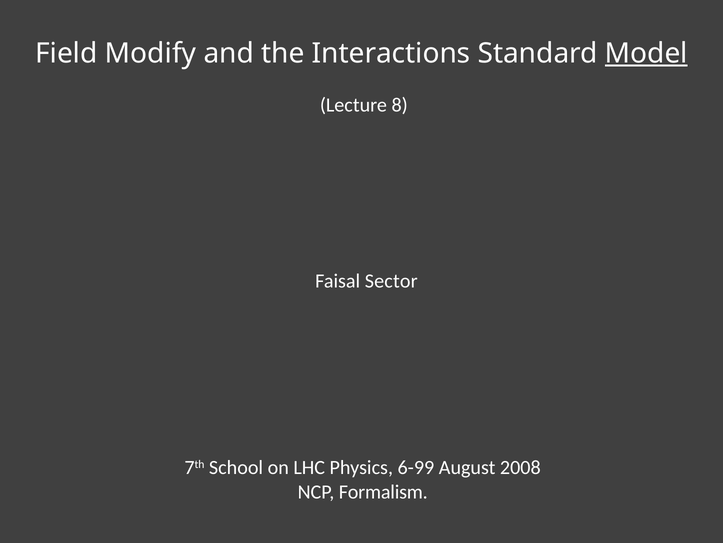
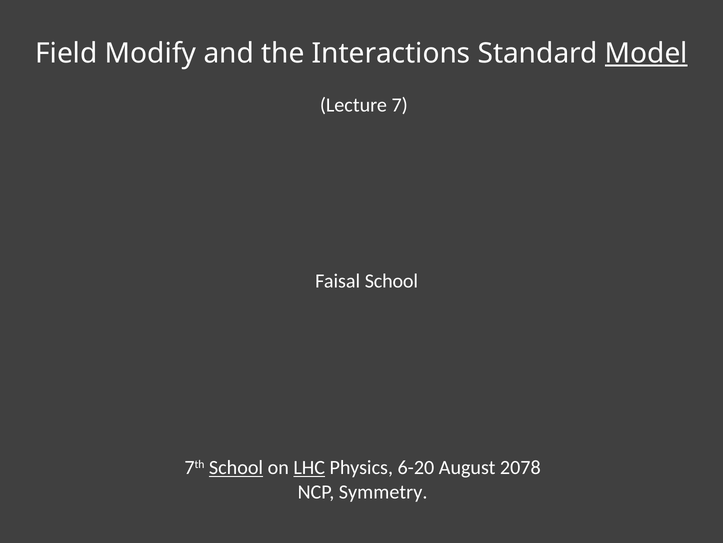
8: 8 -> 7
Faisal Sector: Sector -> School
School at (236, 467) underline: none -> present
LHC underline: none -> present
6-99: 6-99 -> 6-20
2008: 2008 -> 2078
Formalism: Formalism -> Symmetry
